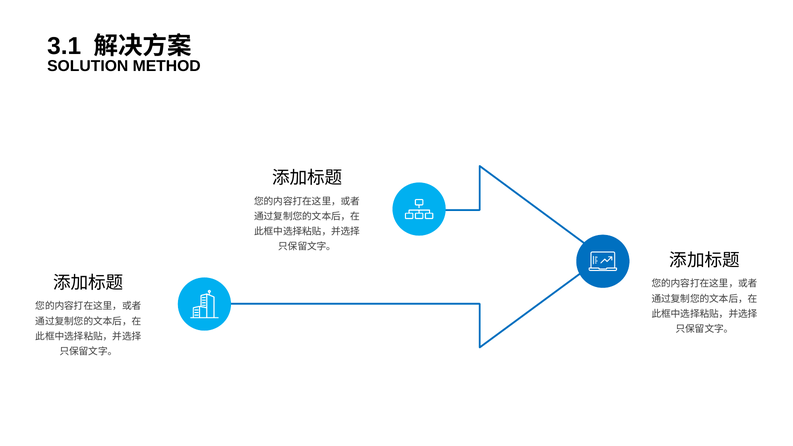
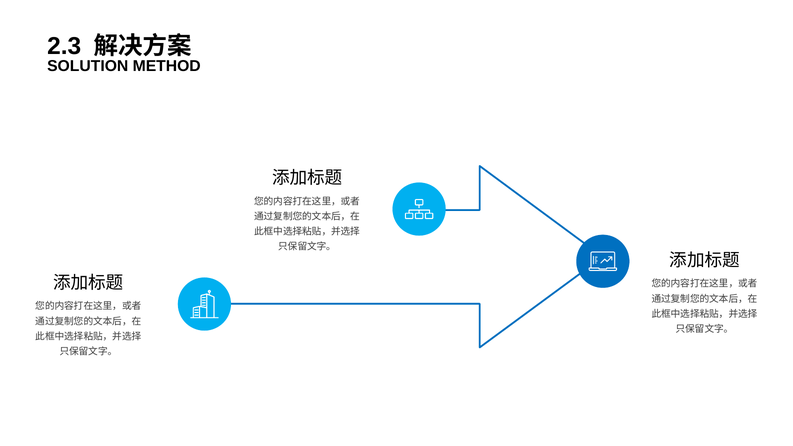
3.1: 3.1 -> 2.3
